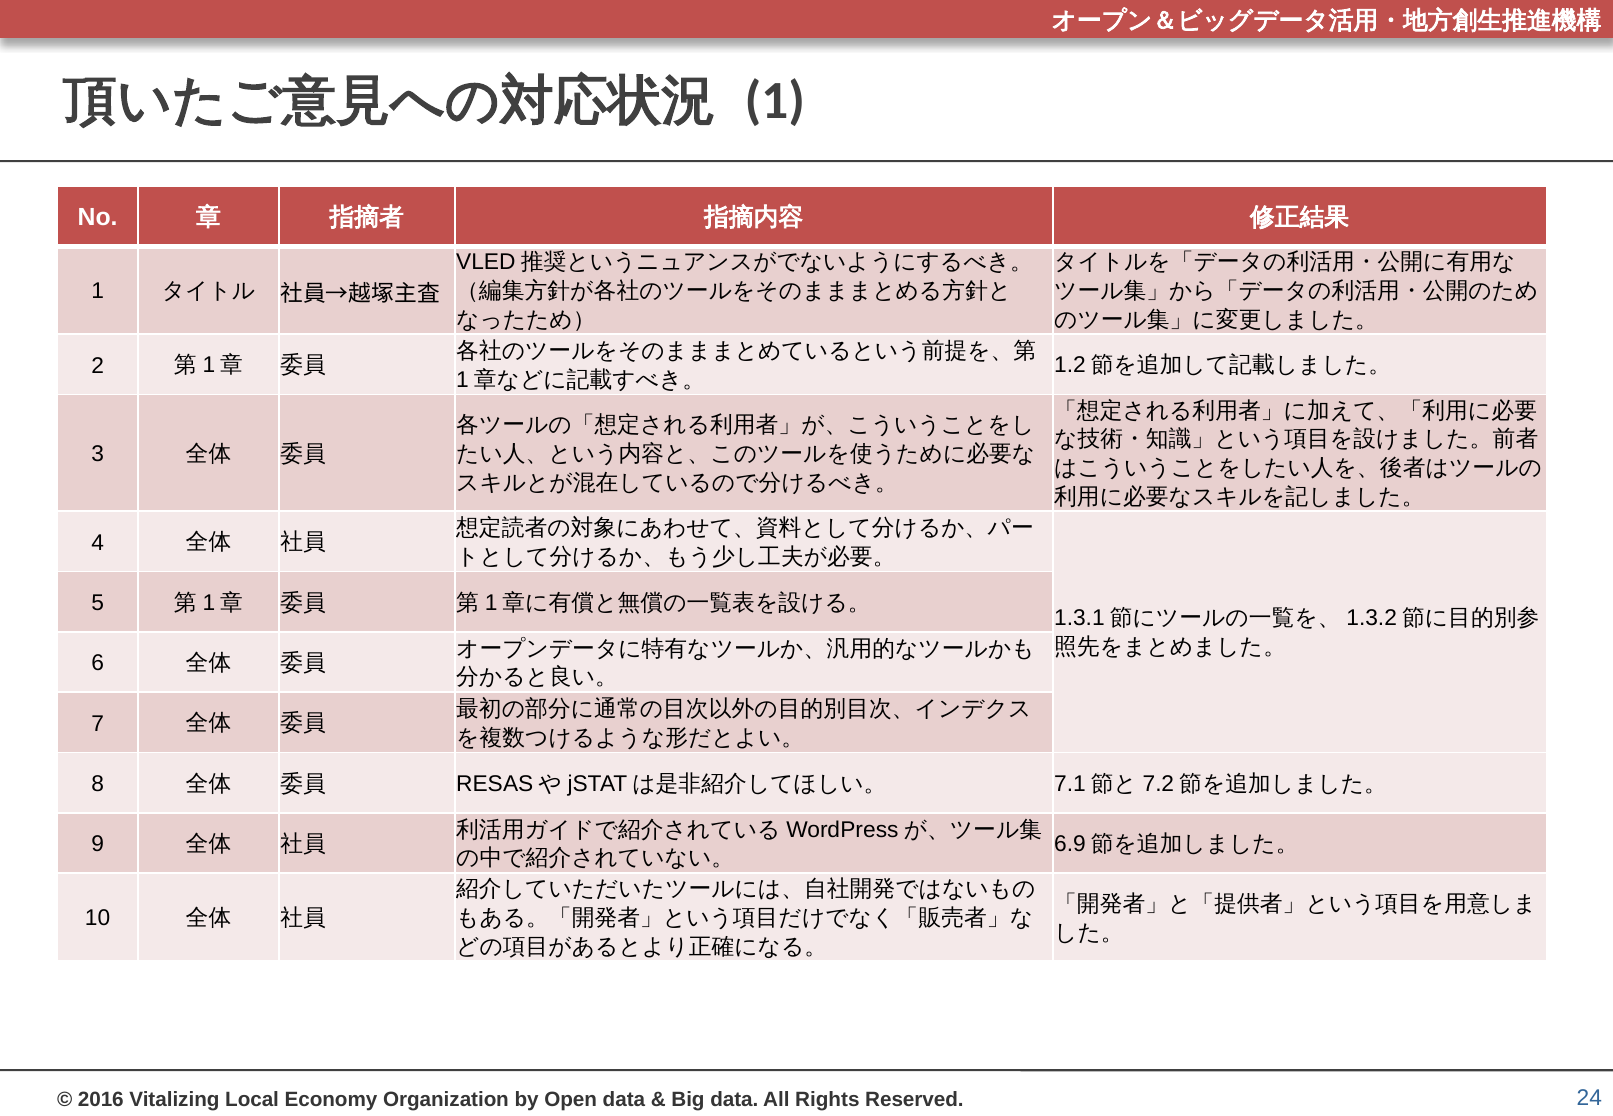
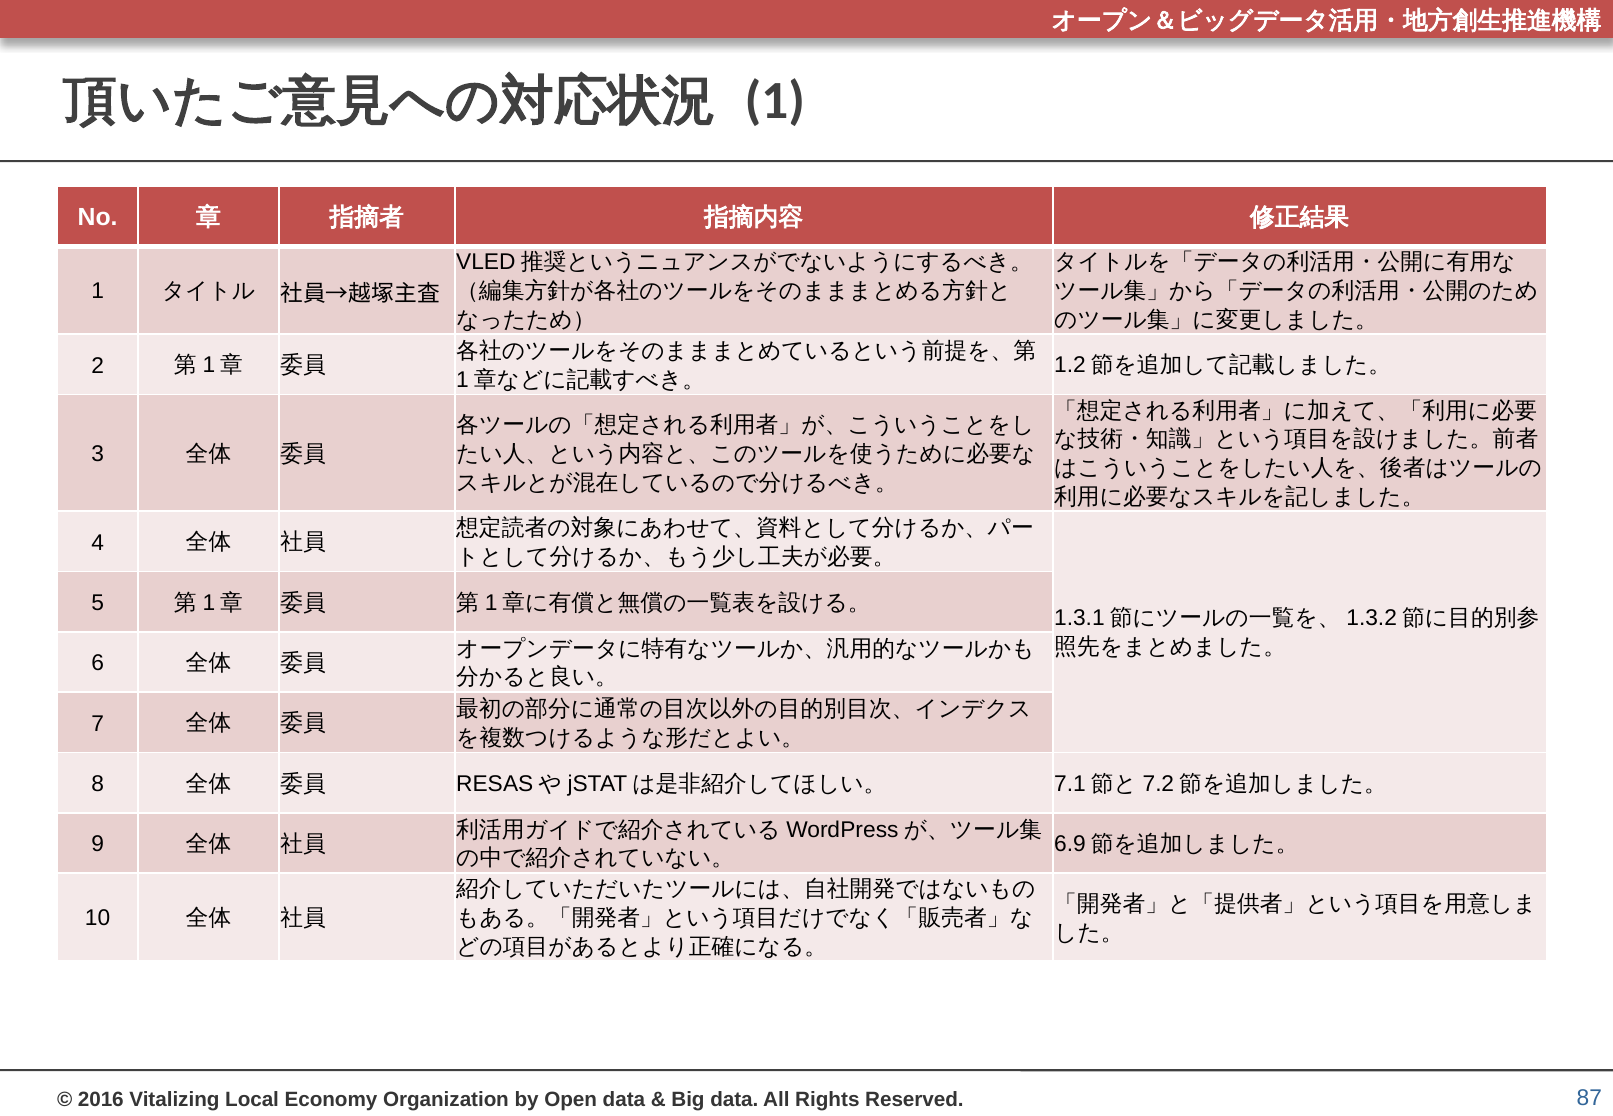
24: 24 -> 87
